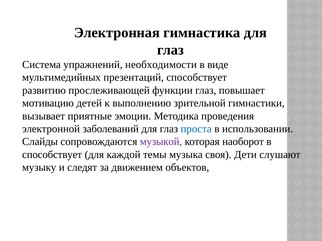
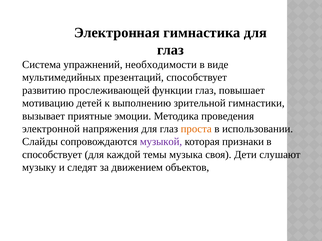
заболеваний: заболеваний -> напряжения
проста colour: blue -> orange
наоборот: наоборот -> признаки
